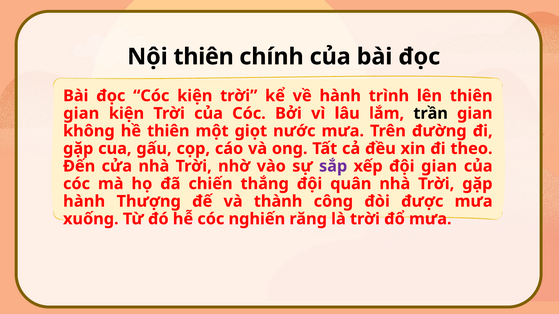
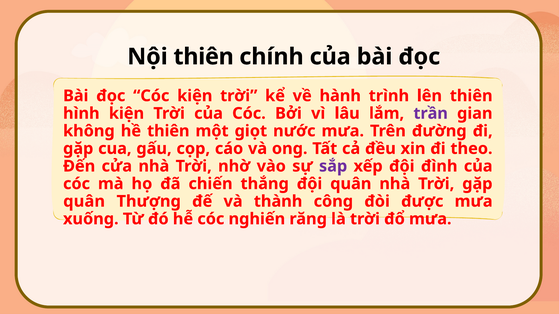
gian at (81, 114): gian -> hình
trần colour: black -> purple
đội gian: gian -> đình
hành at (84, 202): hành -> quân
